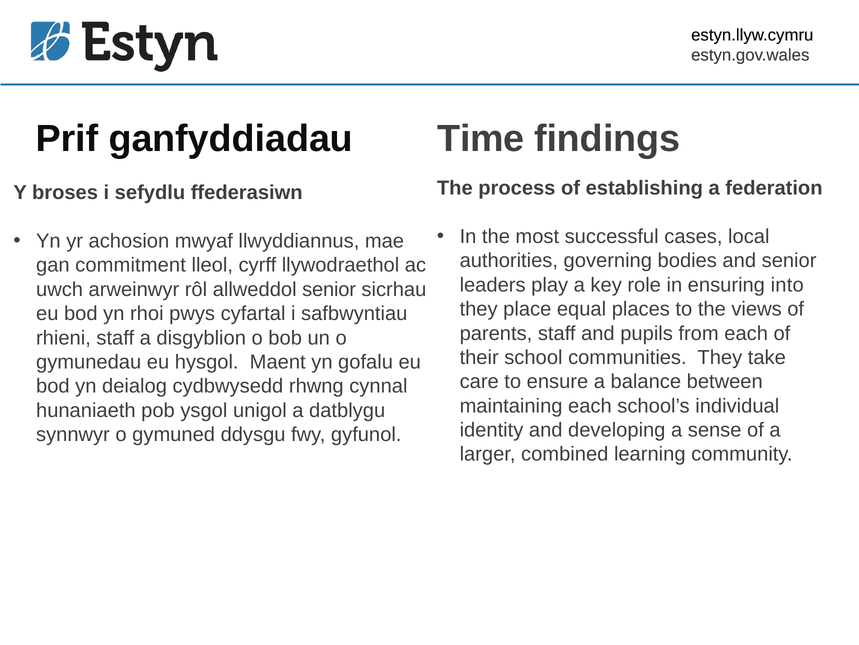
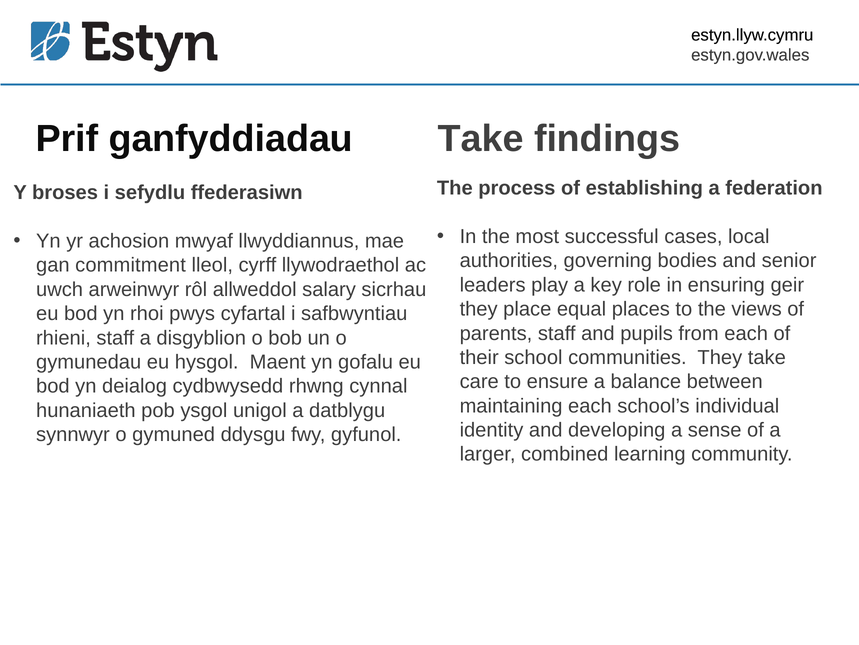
ganfyddiadau Time: Time -> Take
into: into -> geir
allweddol senior: senior -> salary
